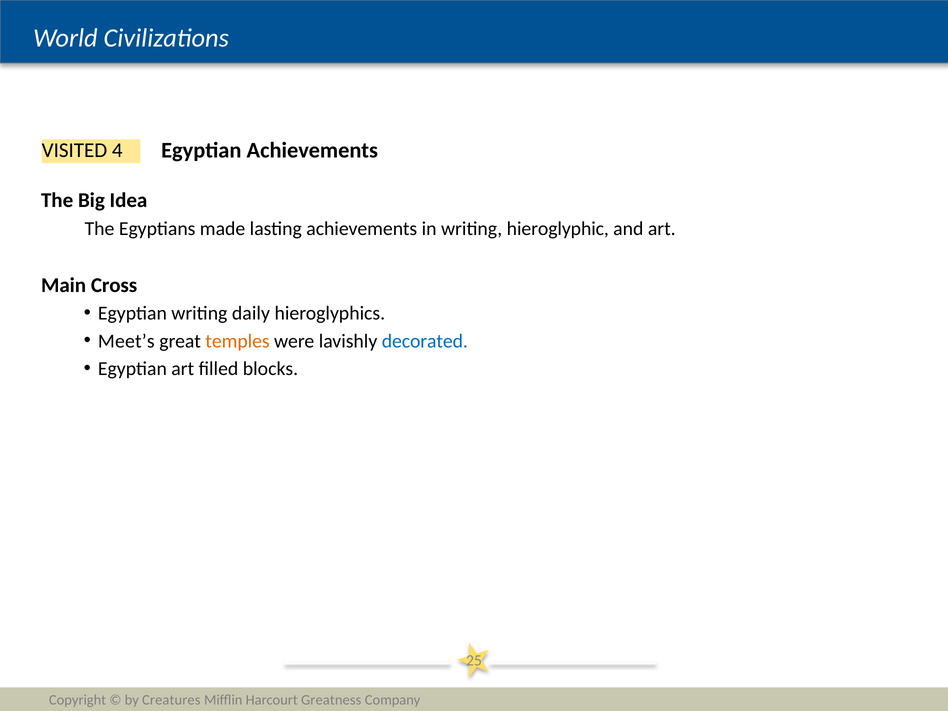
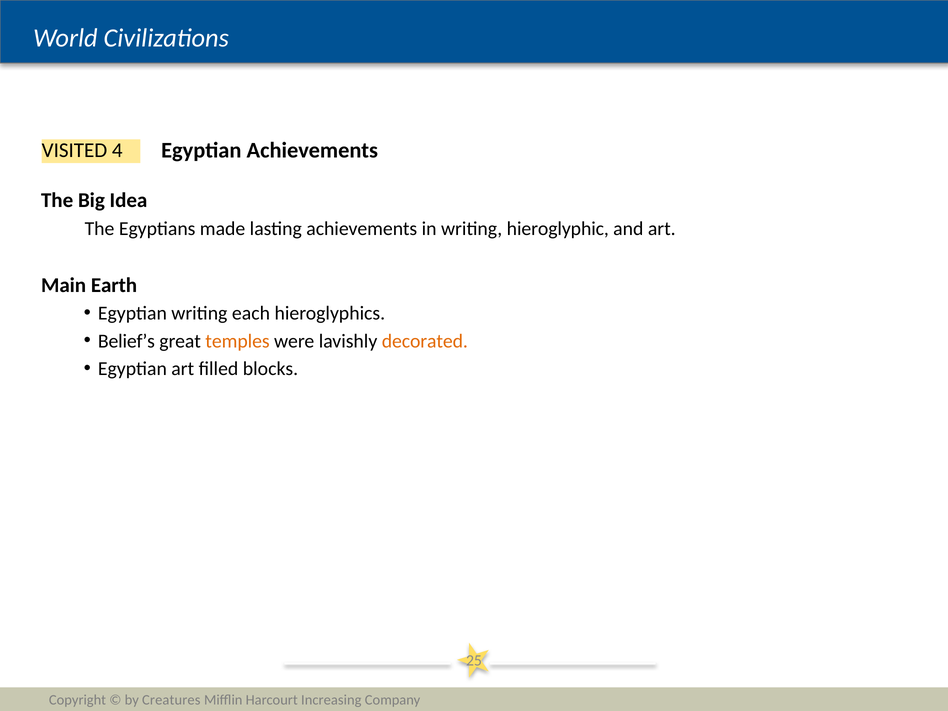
Cross: Cross -> Earth
daily: daily -> each
Meet’s: Meet’s -> Belief’s
decorated colour: blue -> orange
Greatness: Greatness -> Increasing
